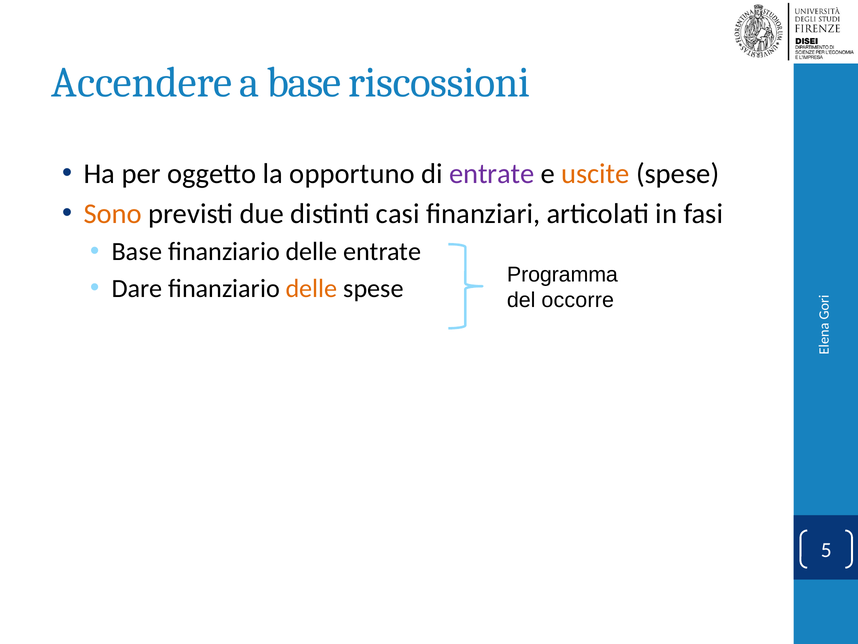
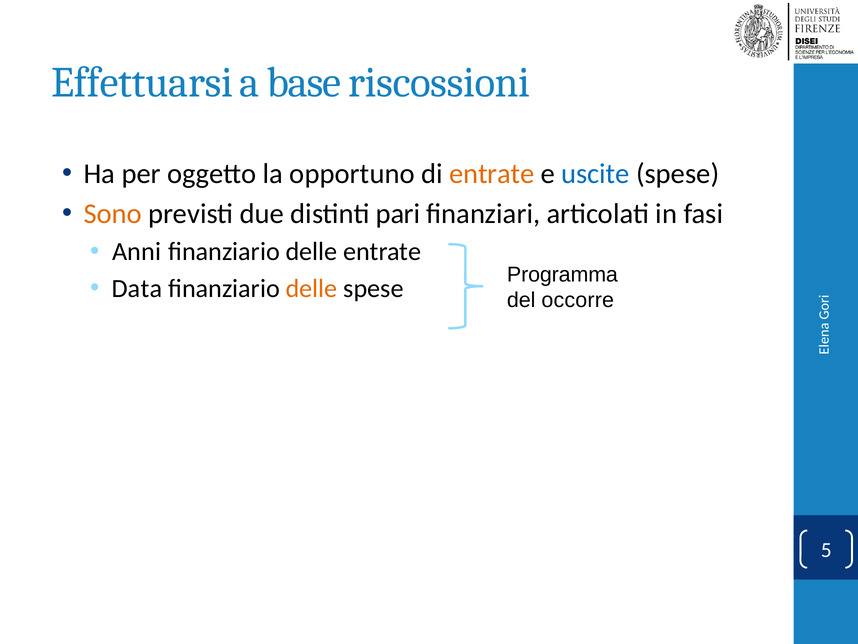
Accendere: Accendere -> Effettuarsi
entrate at (492, 174) colour: purple -> orange
uscite colour: orange -> blue
casi: casi -> pari
Base at (137, 252): Base -> Anni
Dare: Dare -> Data
